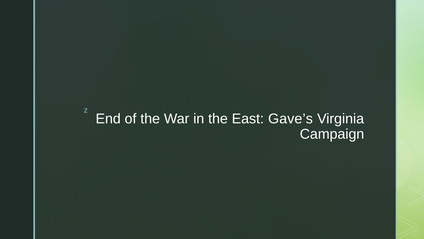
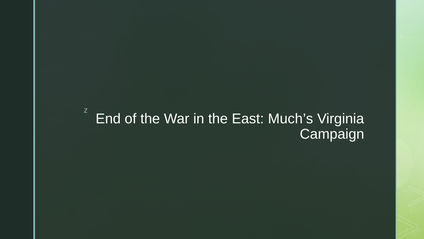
Gave’s: Gave’s -> Much’s
